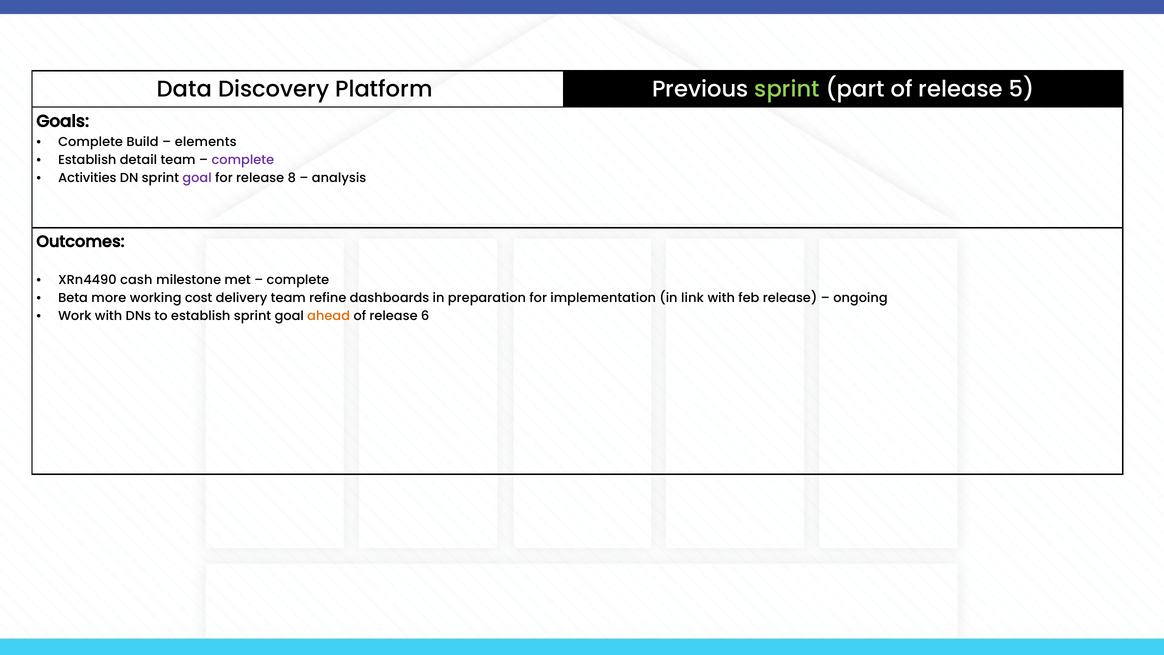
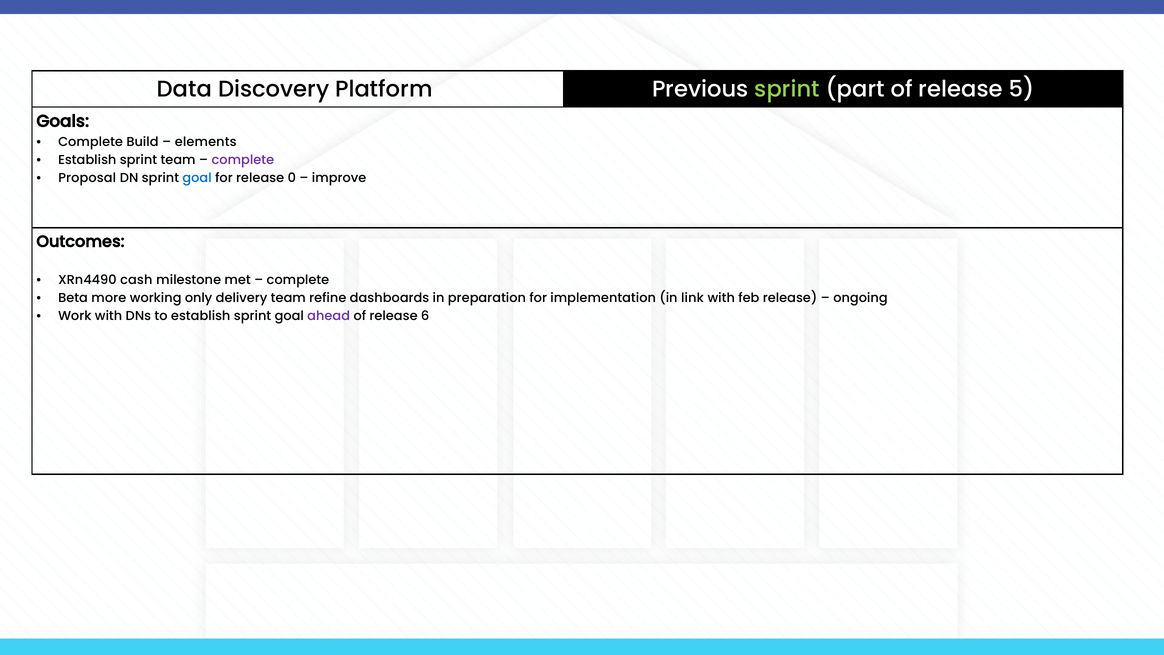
detail at (138, 160): detail -> sprint
Activities: Activities -> Proposal
goal at (197, 178) colour: purple -> blue
8: 8 -> 0
analysis: analysis -> improve
cost: cost -> only
ahead colour: orange -> purple
